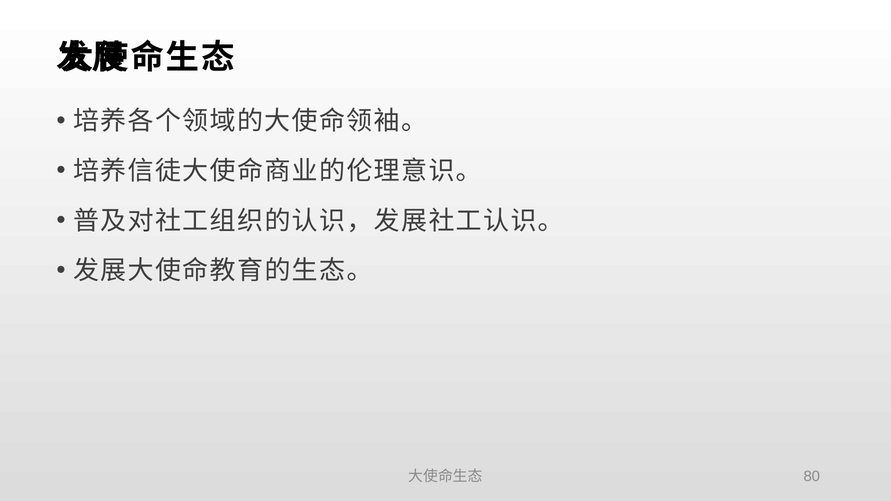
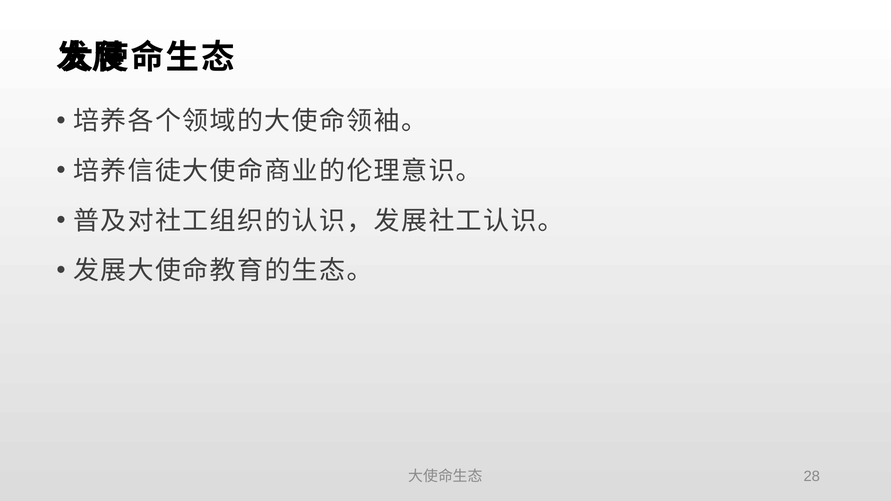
80: 80 -> 28
